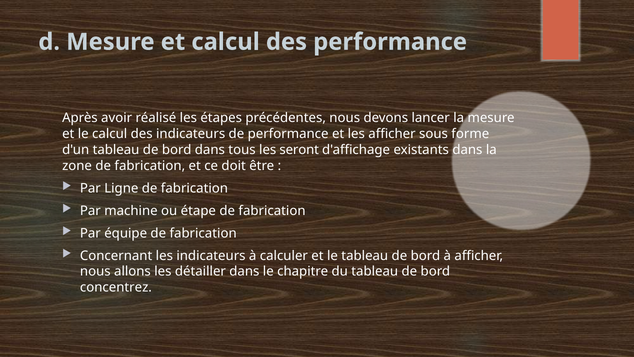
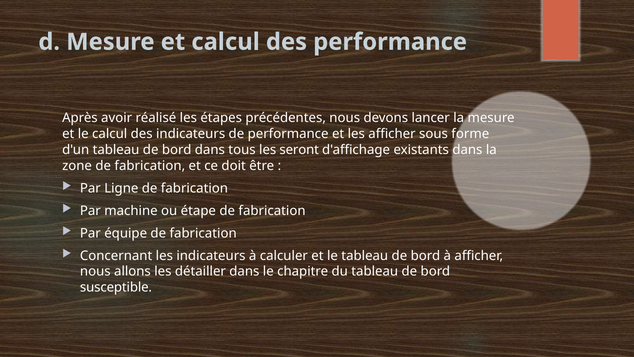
concentrez: concentrez -> susceptible
